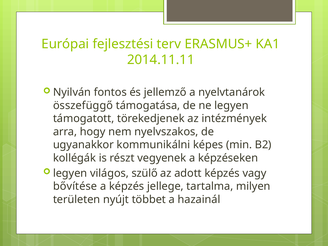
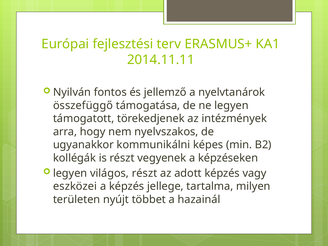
világos szülő: szülő -> részt
bővítése: bővítése -> eszközei
